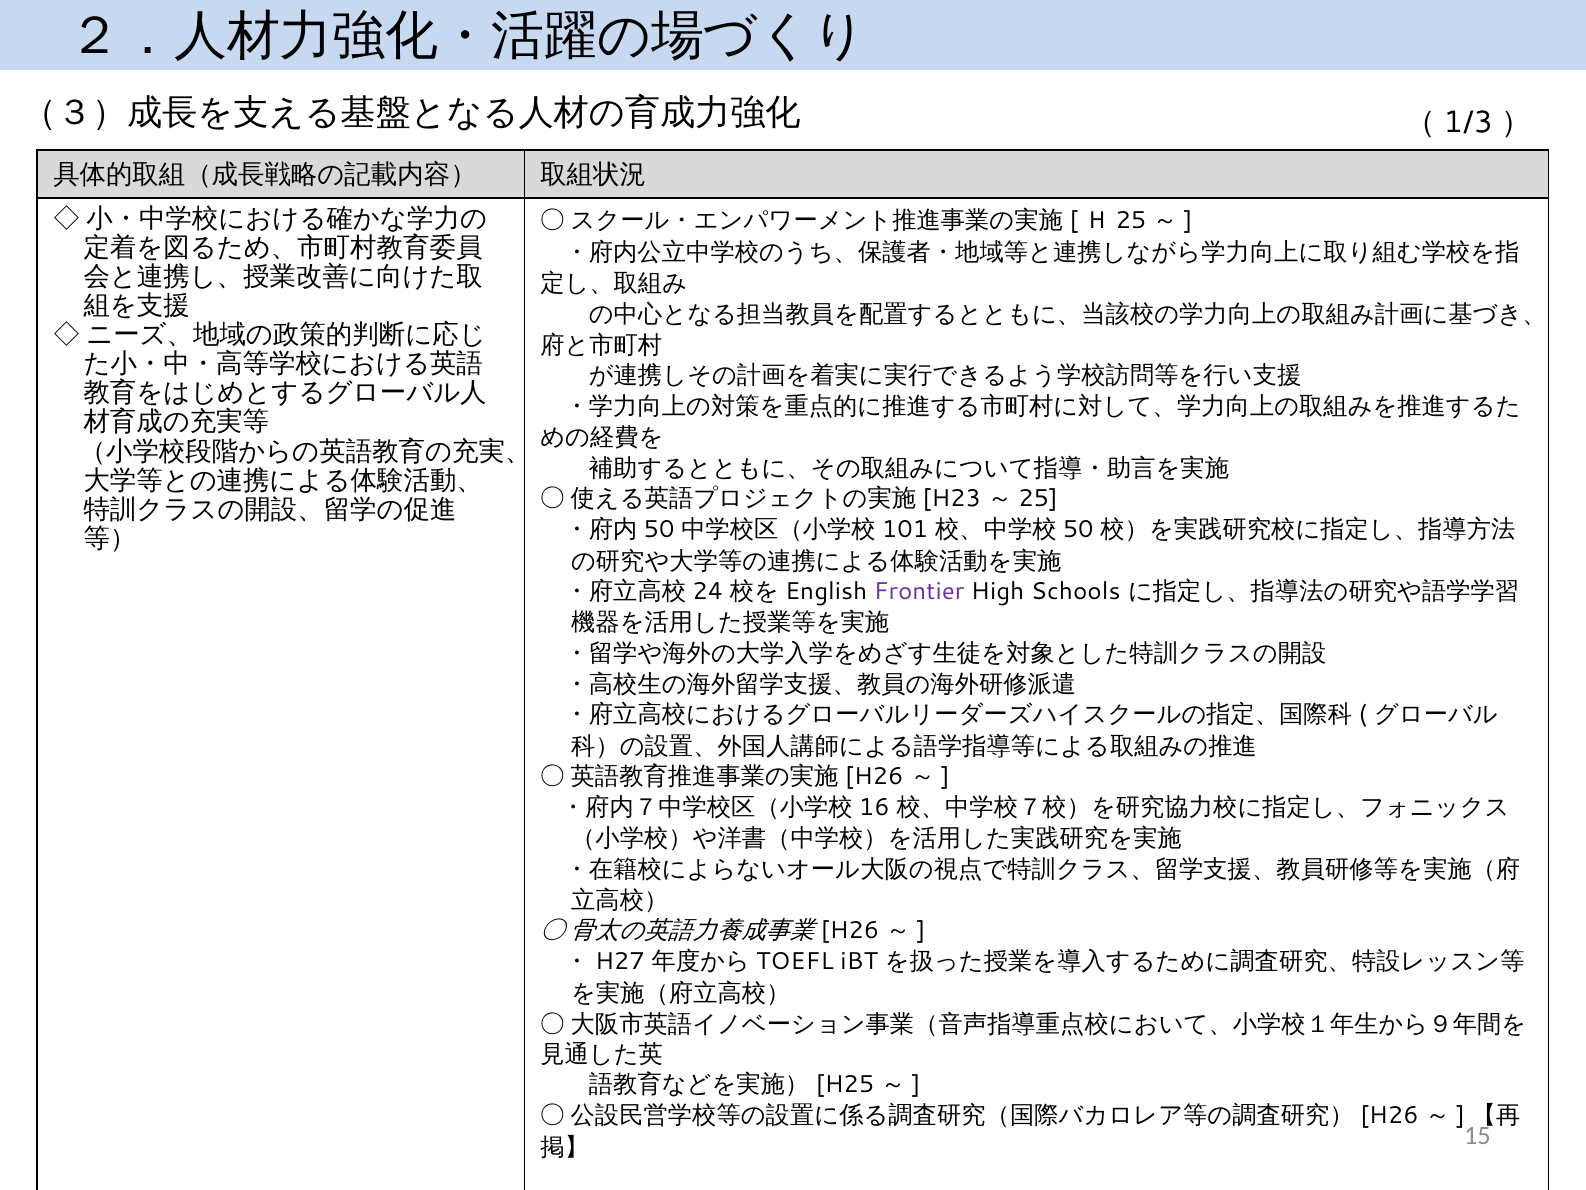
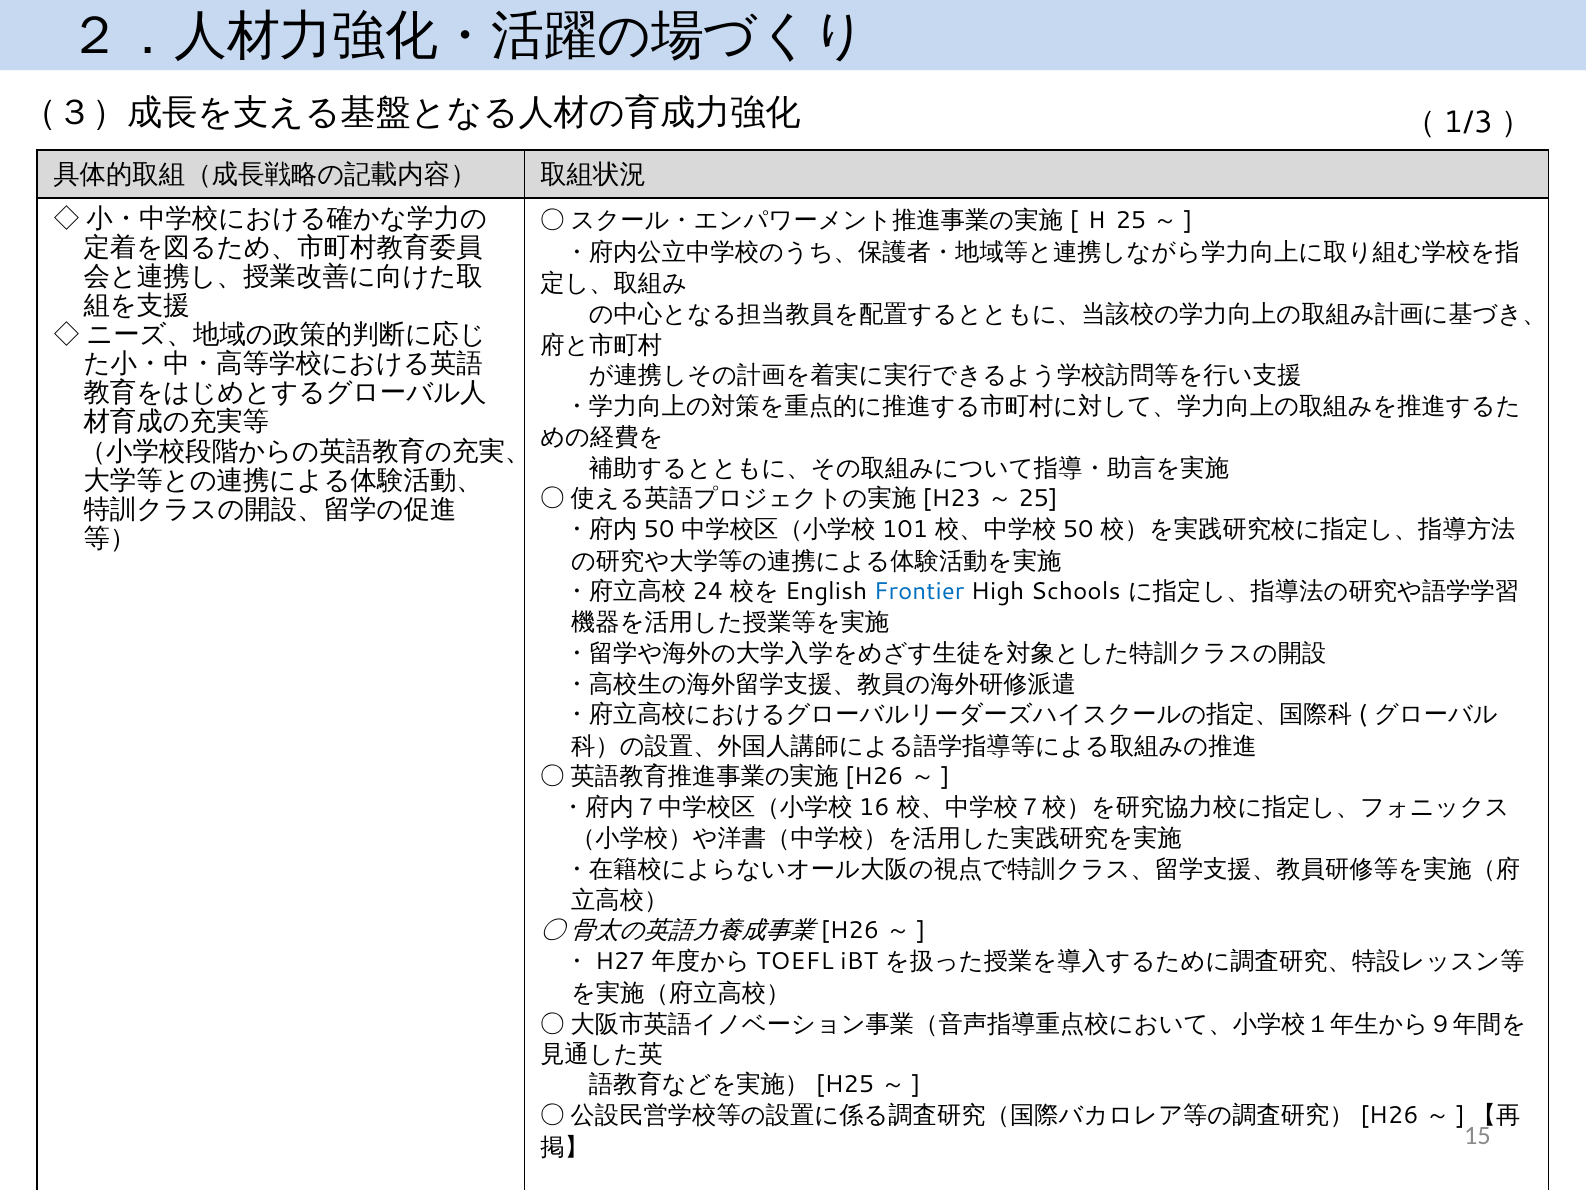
Frontier colour: purple -> blue
